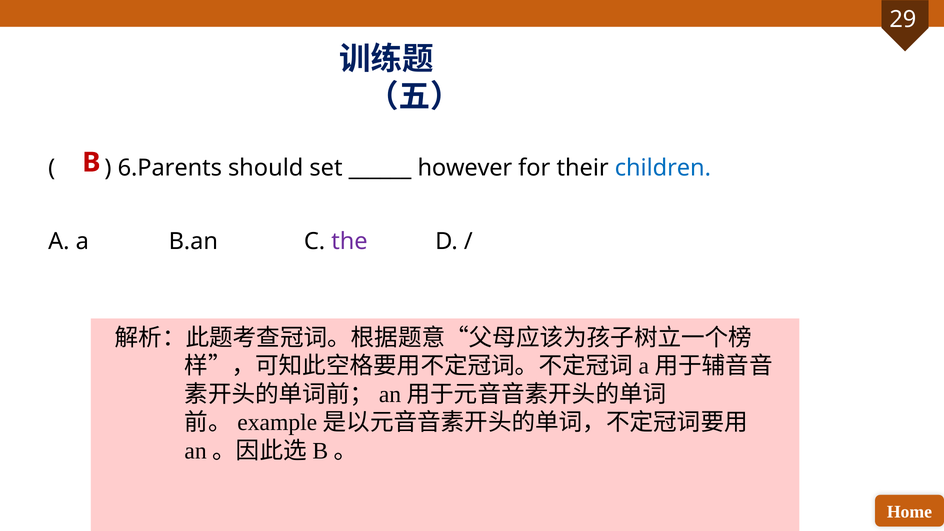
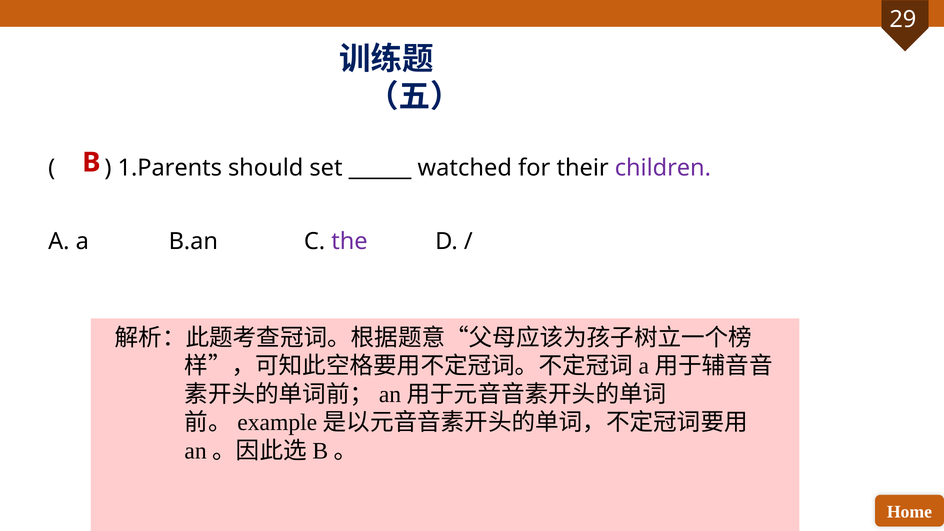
6.Parents: 6.Parents -> 1.Parents
however: however -> watched
children colour: blue -> purple
